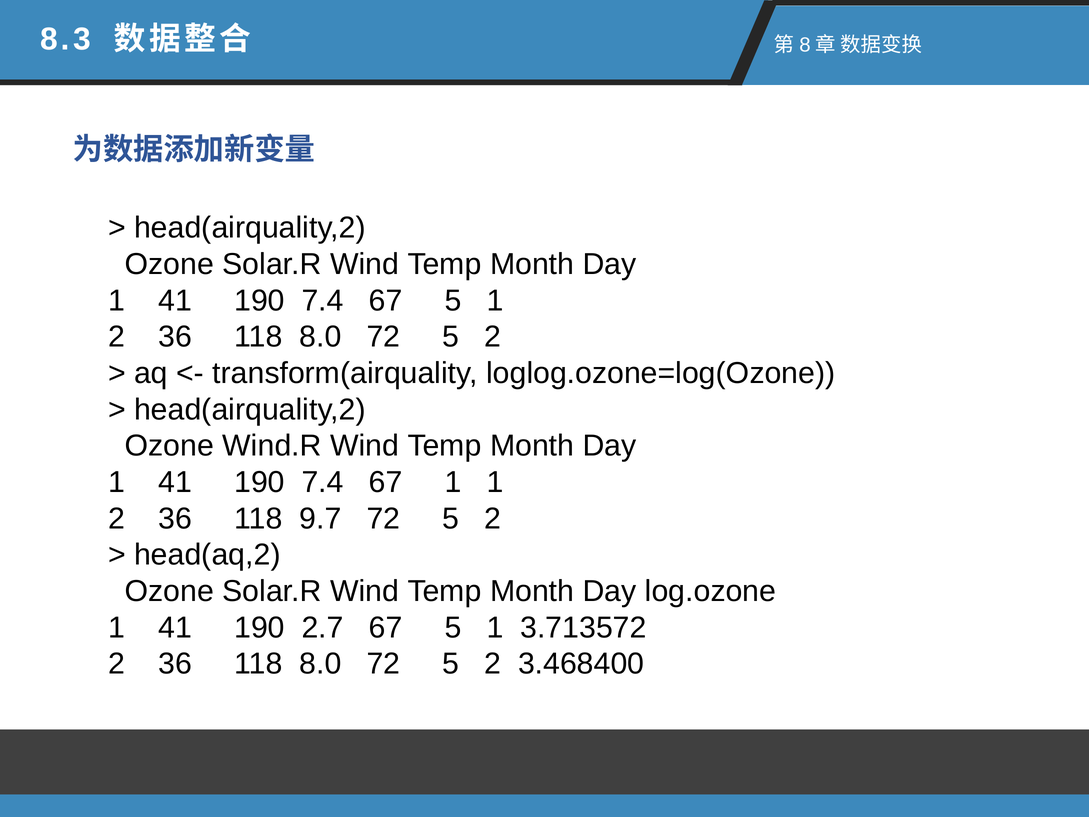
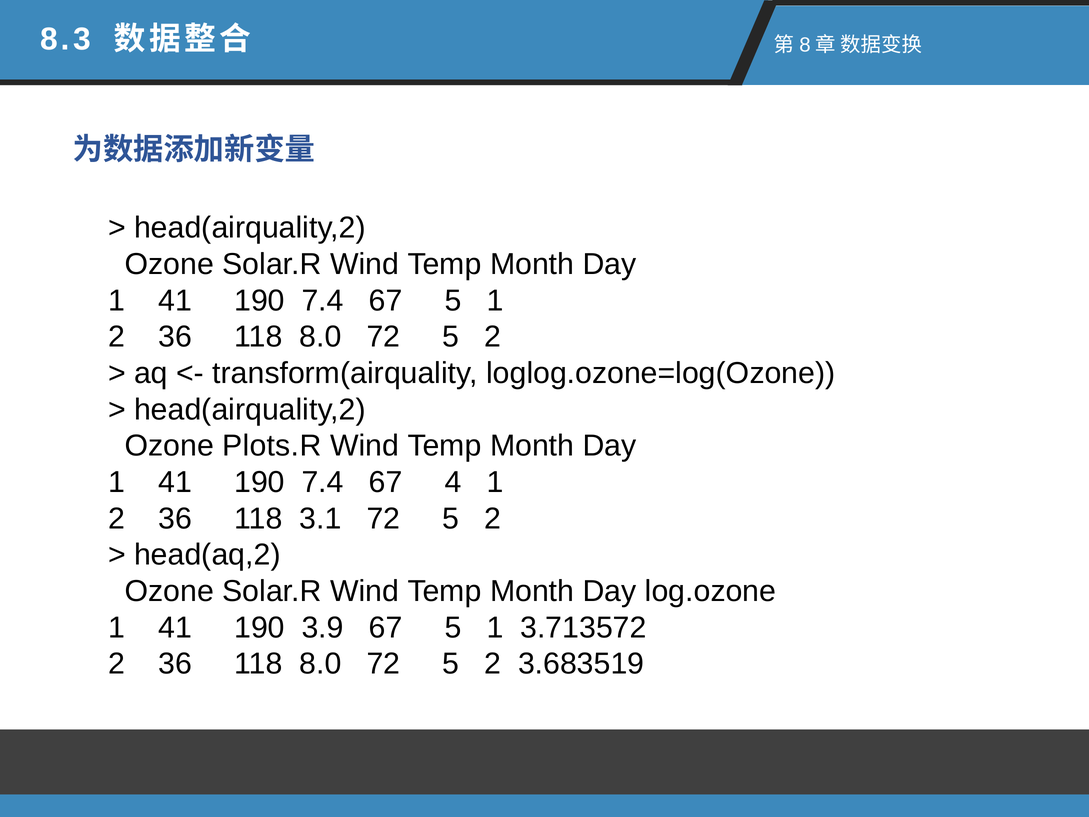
Wind.R: Wind.R -> Plots.R
67 1: 1 -> 4
9.7: 9.7 -> 3.1
2.7: 2.7 -> 3.9
3.468400: 3.468400 -> 3.683519
